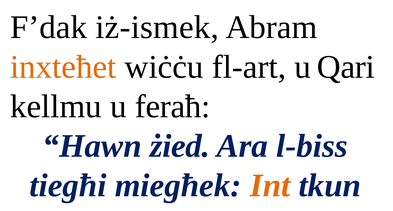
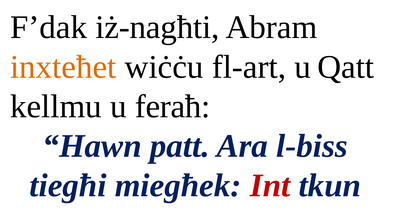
iż-ismek: iż-ismek -> iż-nagħti
Qari: Qari -> Qatt
żied: żied -> patt
Int colour: orange -> red
